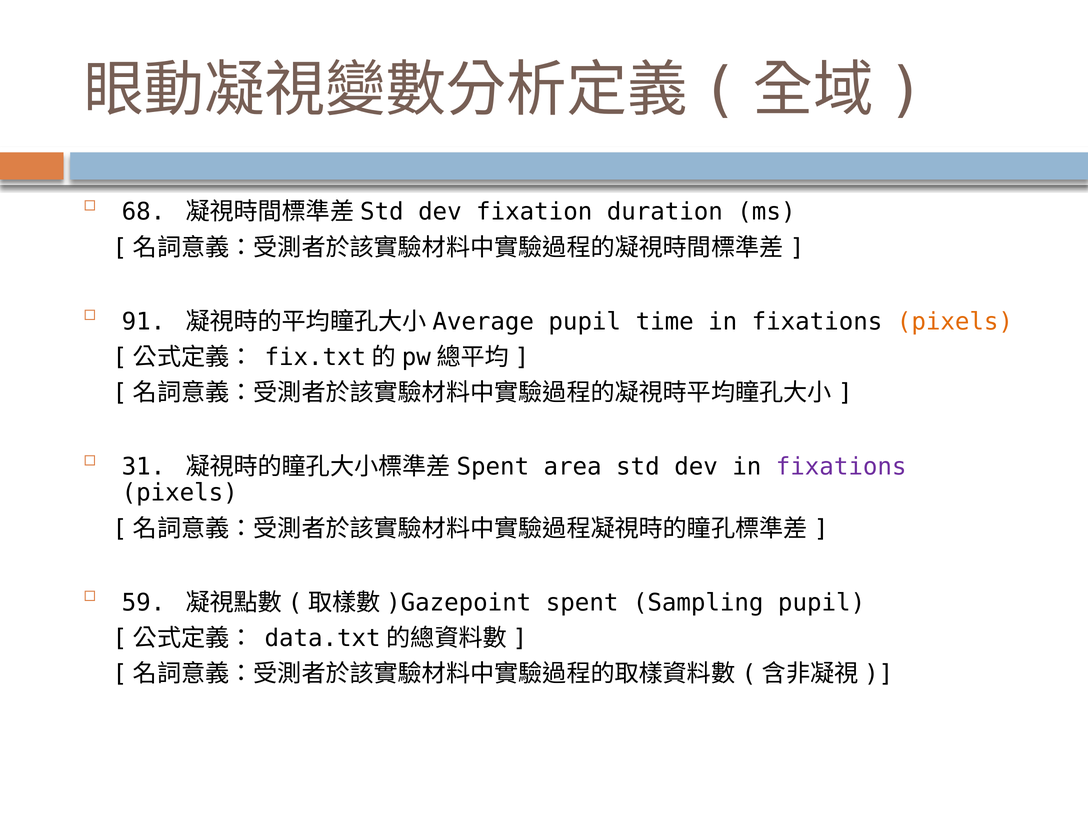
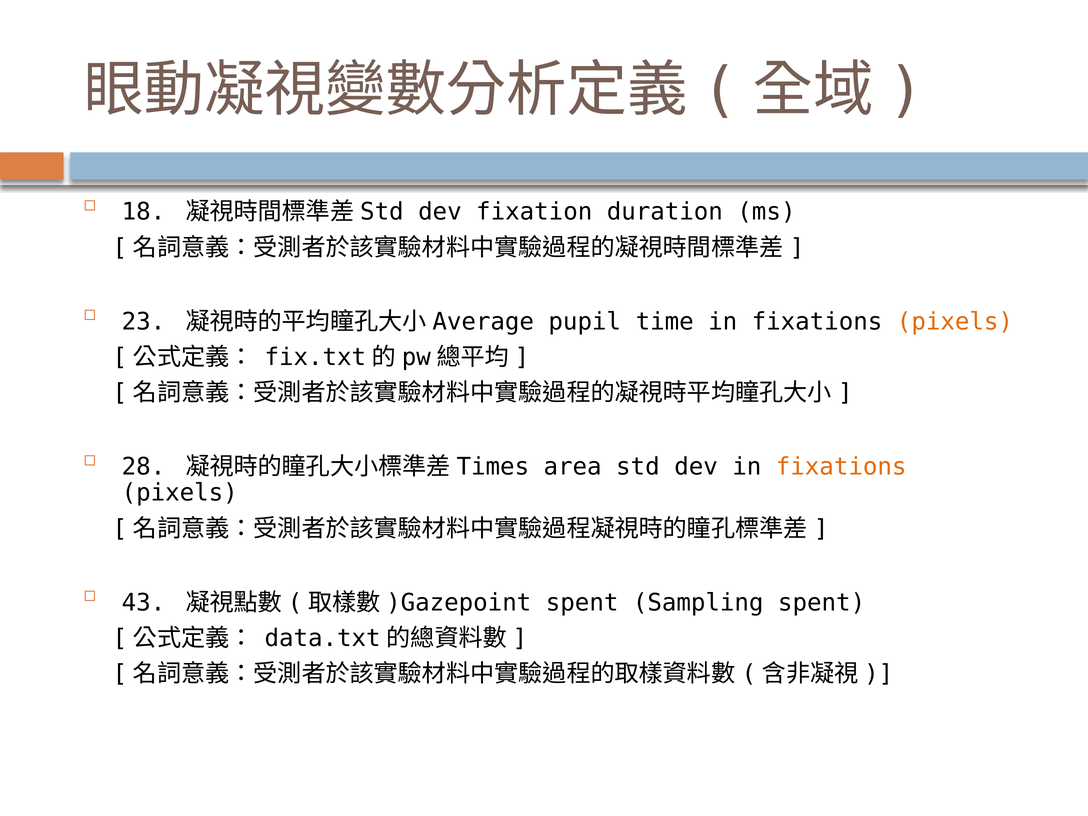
68: 68 -> 18
91: 91 -> 23
31: 31 -> 28
Spent at (493, 467): Spent -> Times
fixations at (841, 467) colour: purple -> orange
59: 59 -> 43
Sampling pupil: pupil -> spent
